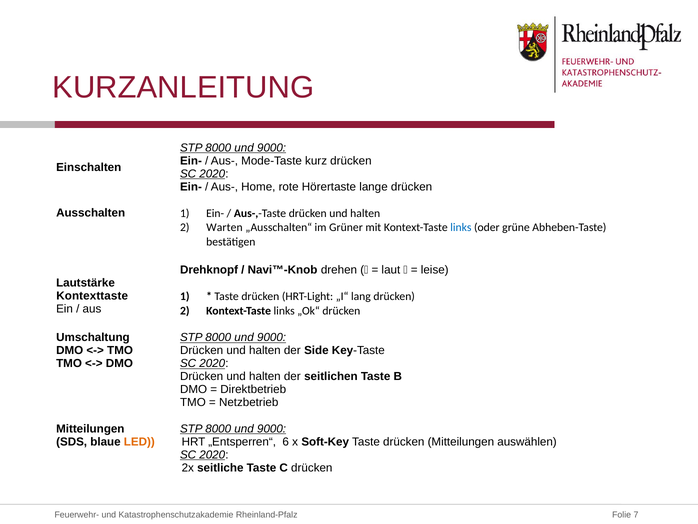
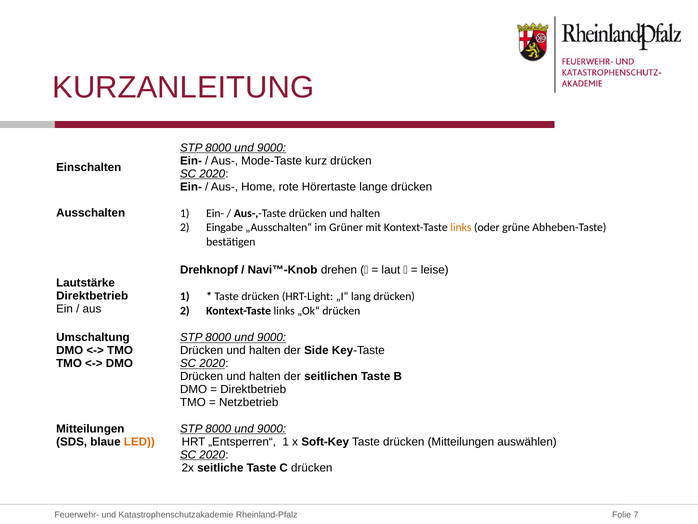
Warten: Warten -> Eingabe
links at (461, 227) colour: blue -> orange
Kontexttaste at (92, 296): Kontexttaste -> Direktbetrieb
„Entsperren“ 6: 6 -> 1
